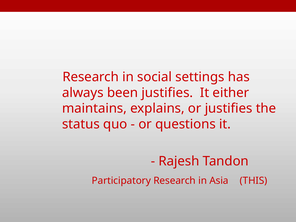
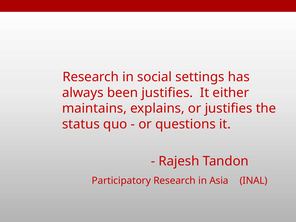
THIS: THIS -> INAL
